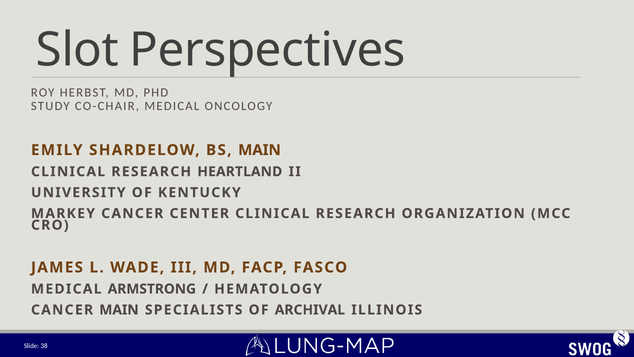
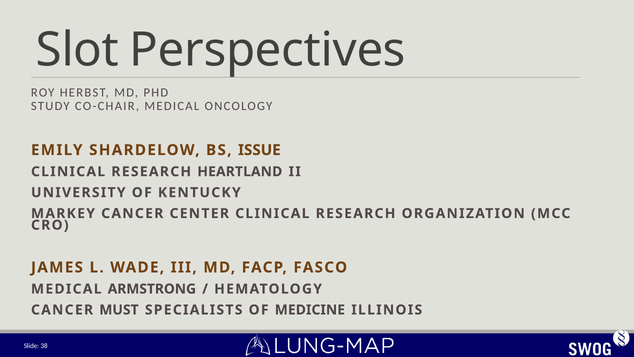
BS MAIN: MAIN -> ISSUE
CANCER MAIN: MAIN -> MUST
ARCHIVAL: ARCHIVAL -> MEDICINE
